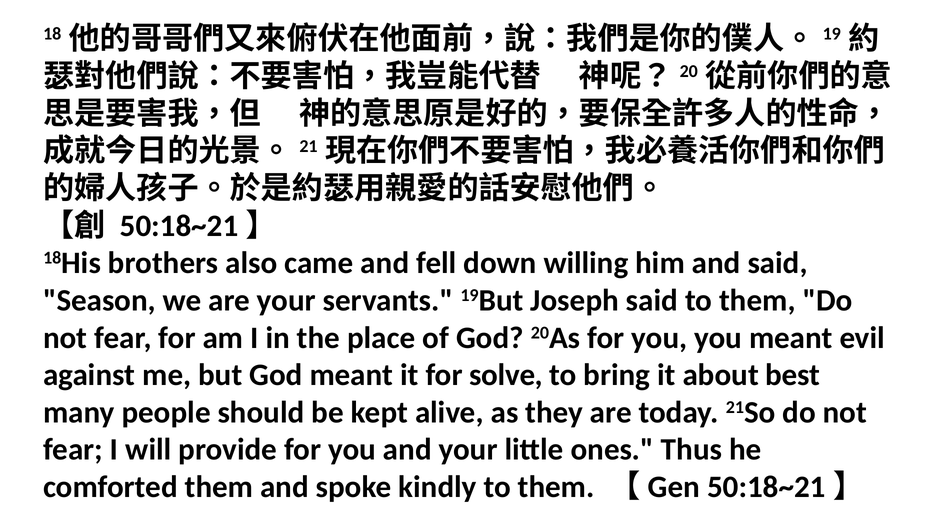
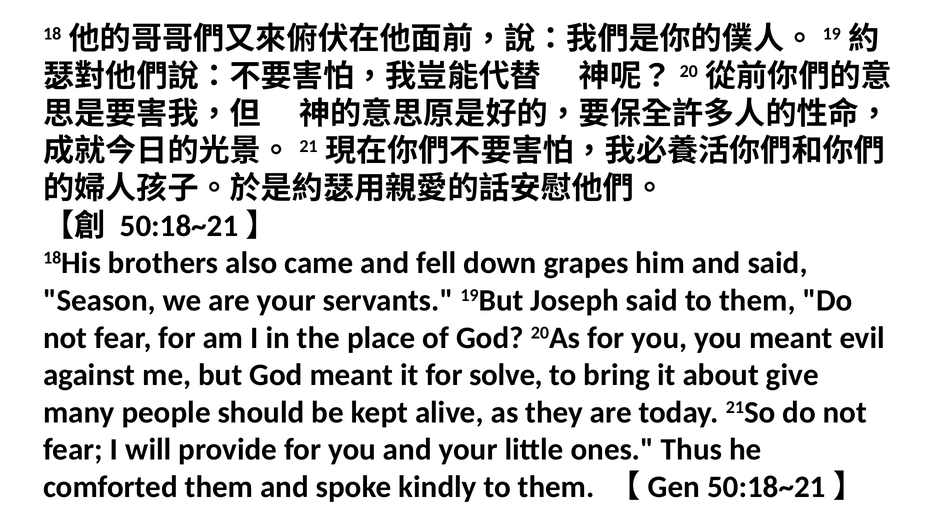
willing: willing -> grapes
best: best -> give
